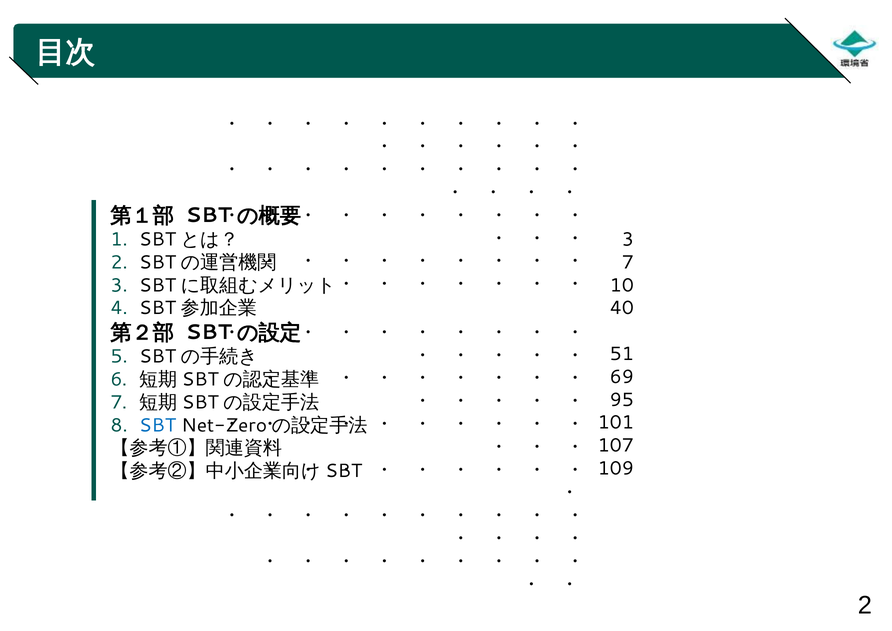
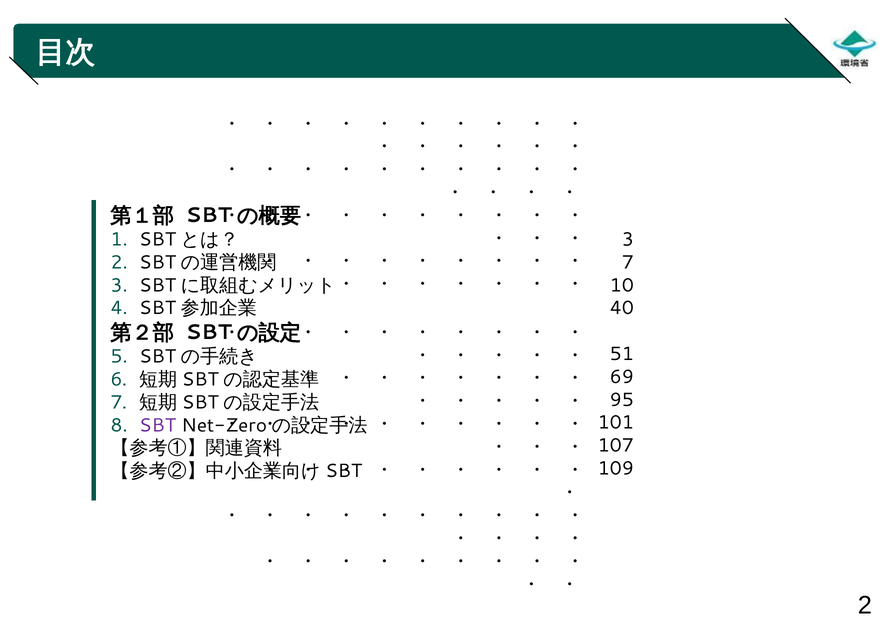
SBT colour: blue -> purple
